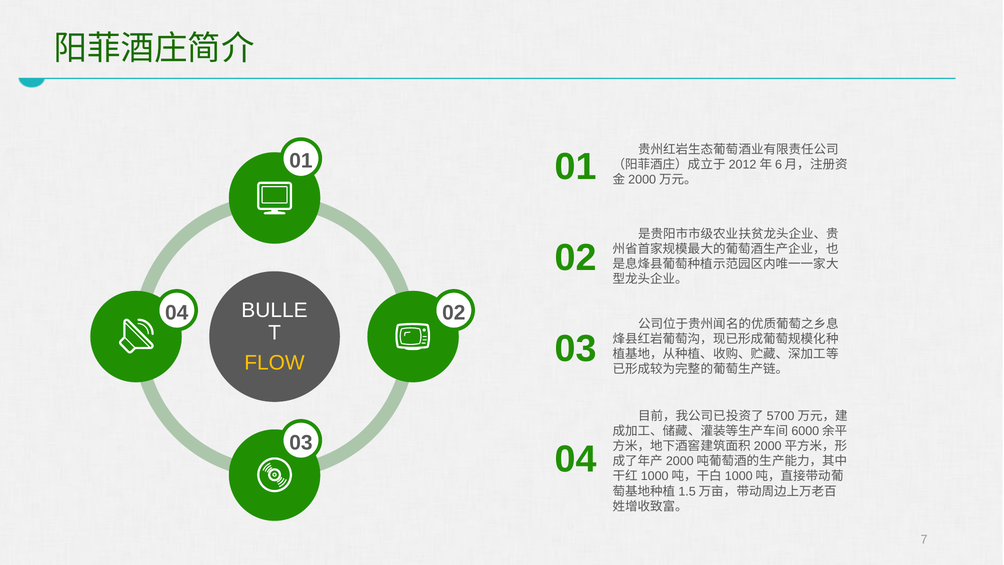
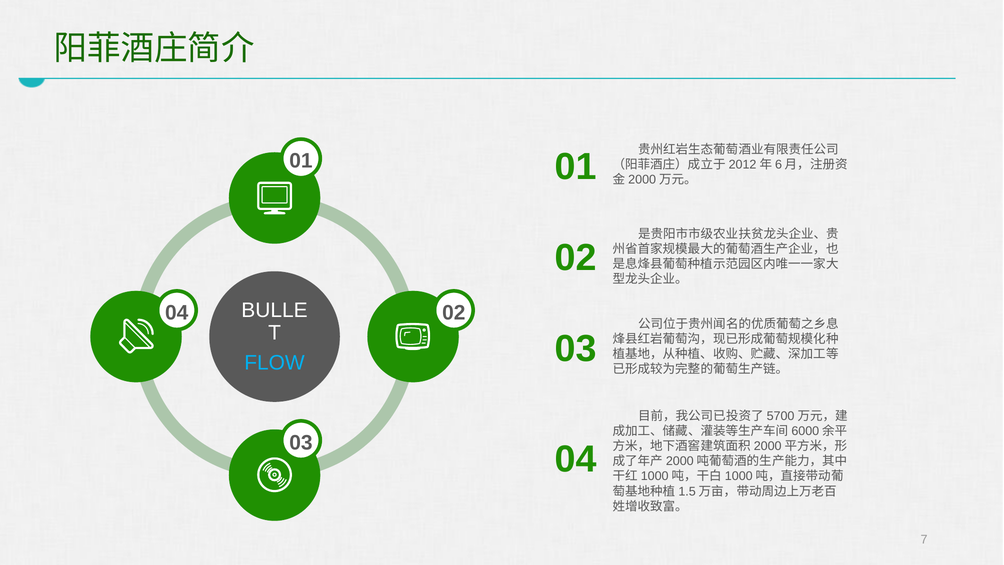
FLOW colour: yellow -> light blue
